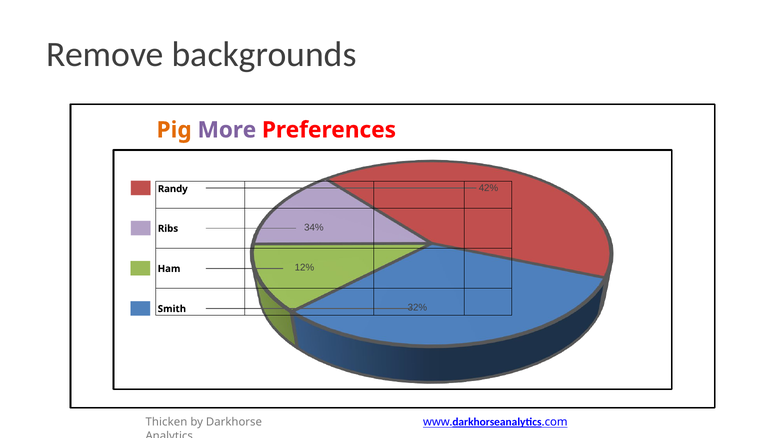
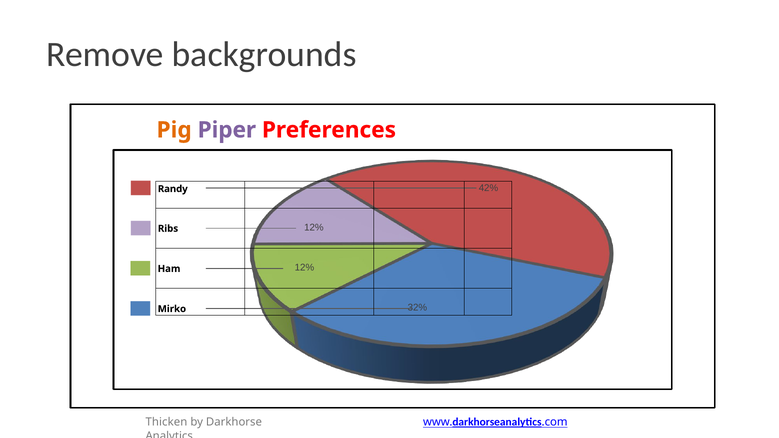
More: More -> Piper
Ribs 34%: 34% -> 12%
Smith: Smith -> Mirko
